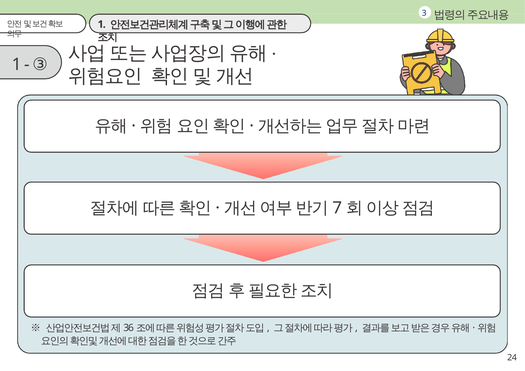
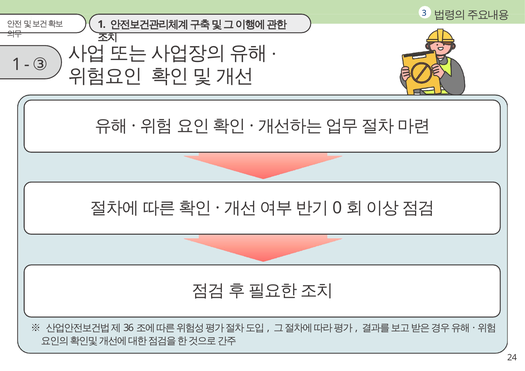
7: 7 -> 0
